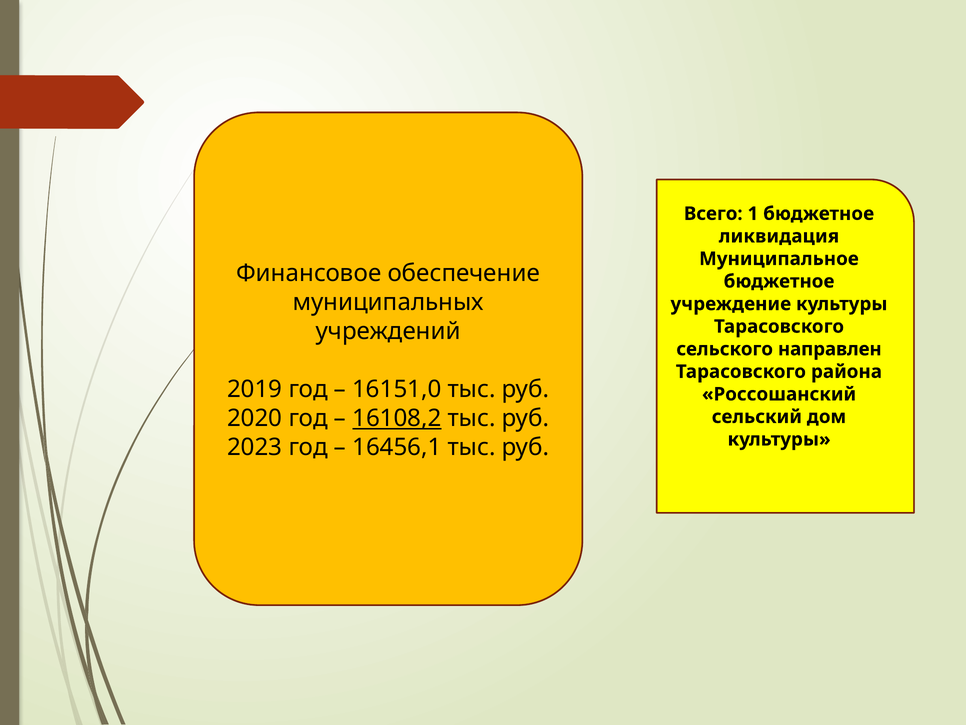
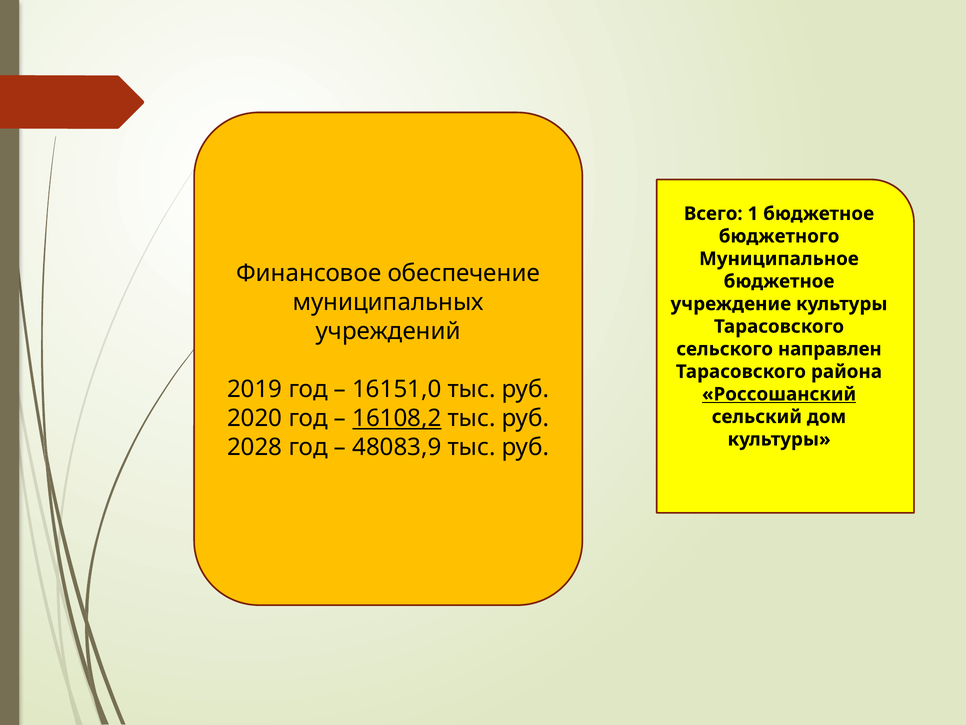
ликвидация: ликвидация -> бюджетного
Россошанский underline: none -> present
2023: 2023 -> 2028
16456,1: 16456,1 -> 48083,9
